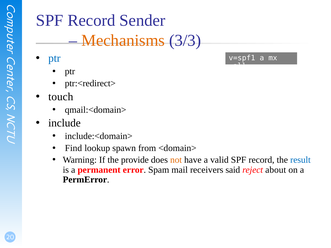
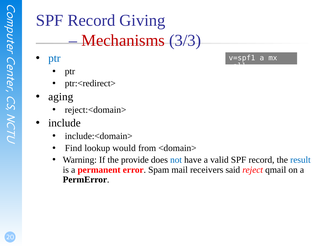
Sender: Sender -> Giving
Mechanisms colour: orange -> red
touch: touch -> aging
qmail:<domain>: qmail:<domain> -> reject:<domain>
spawn: spawn -> would
not colour: orange -> blue
about: about -> qmail
